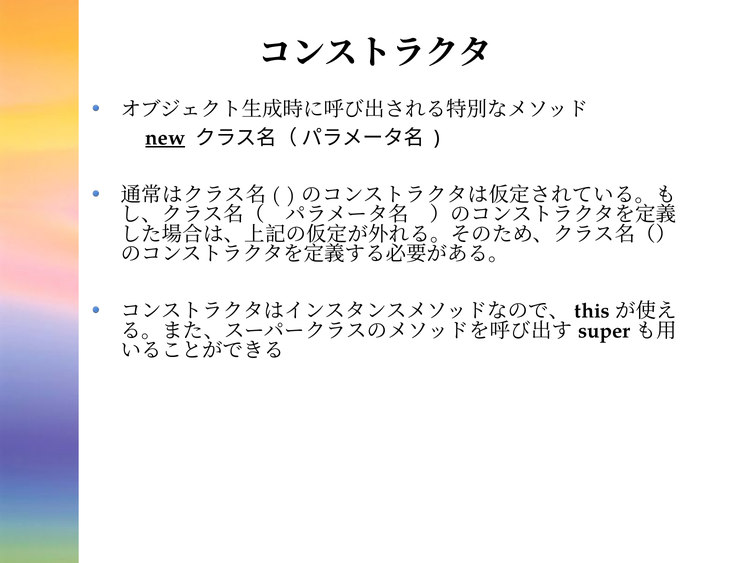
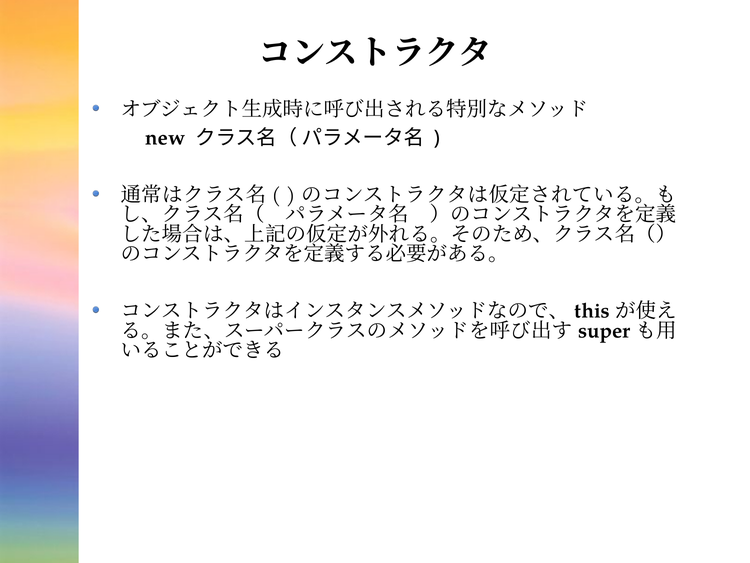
new underline: present -> none
